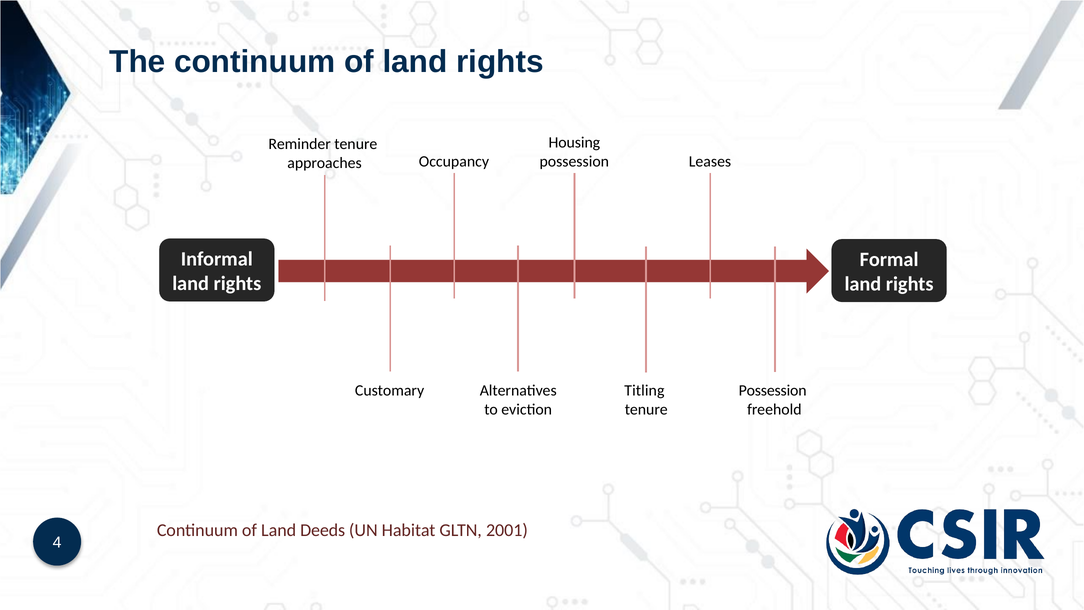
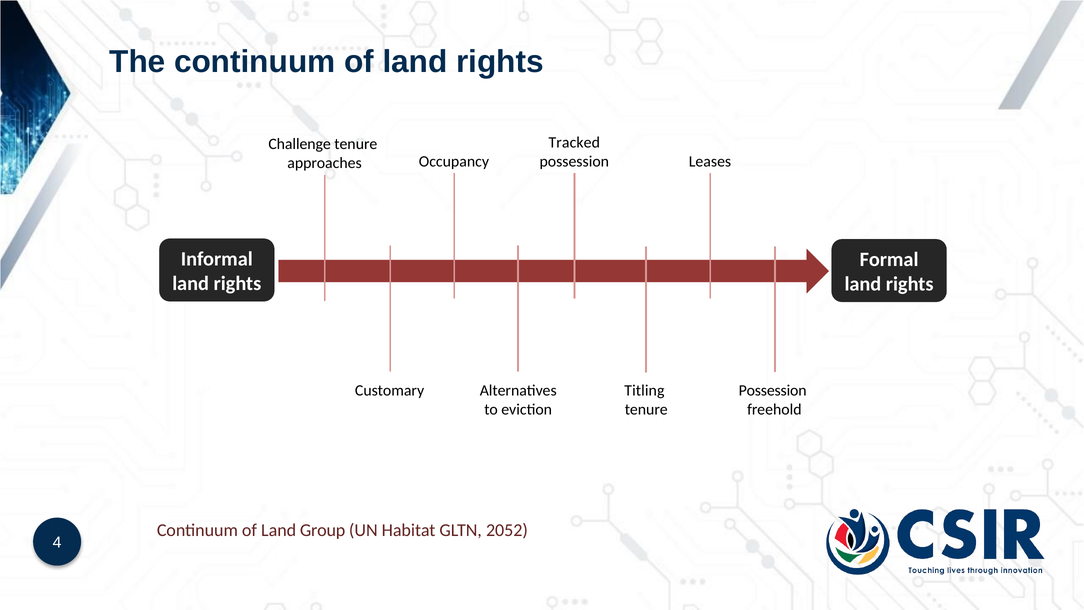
Housing: Housing -> Tracked
Reminder: Reminder -> Challenge
Deeds: Deeds -> Group
2001: 2001 -> 2052
